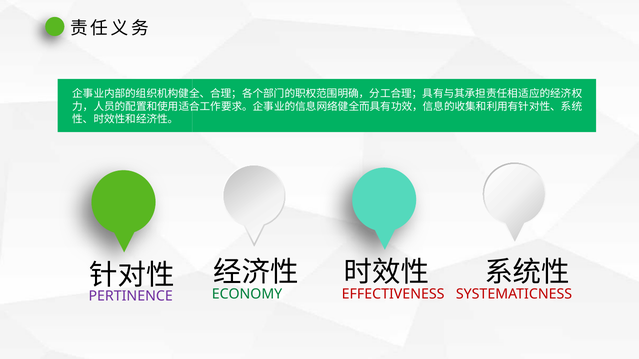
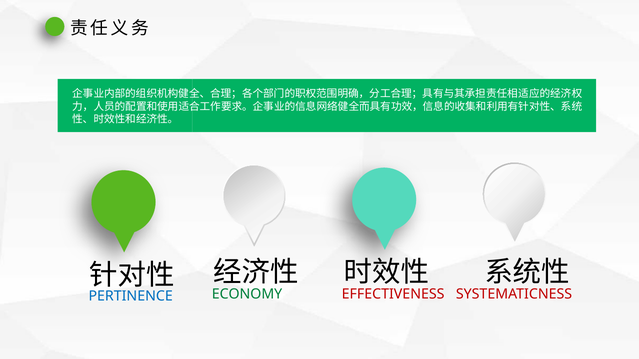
PERTINENCE colour: purple -> blue
